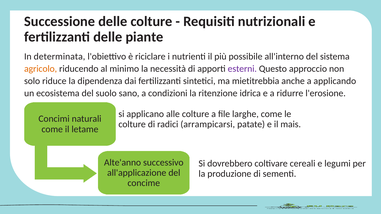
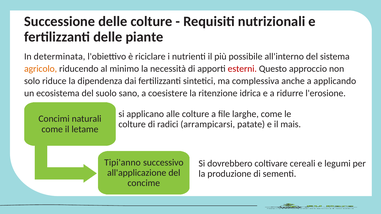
esterni colour: purple -> red
mietitrebbia: mietitrebbia -> complessiva
condizioni: condizioni -> coesistere
Alte'anno: Alte'anno -> Tipi'anno
